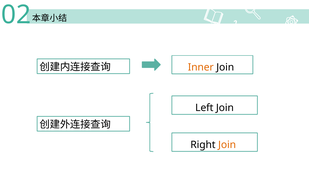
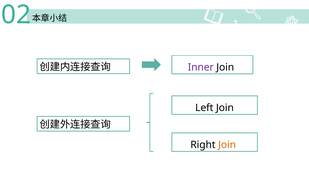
Inner colour: orange -> purple
